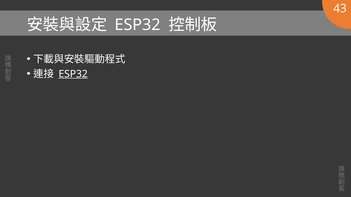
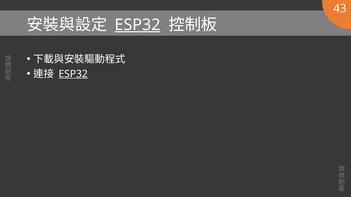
ESP32 at (138, 25) underline: none -> present
